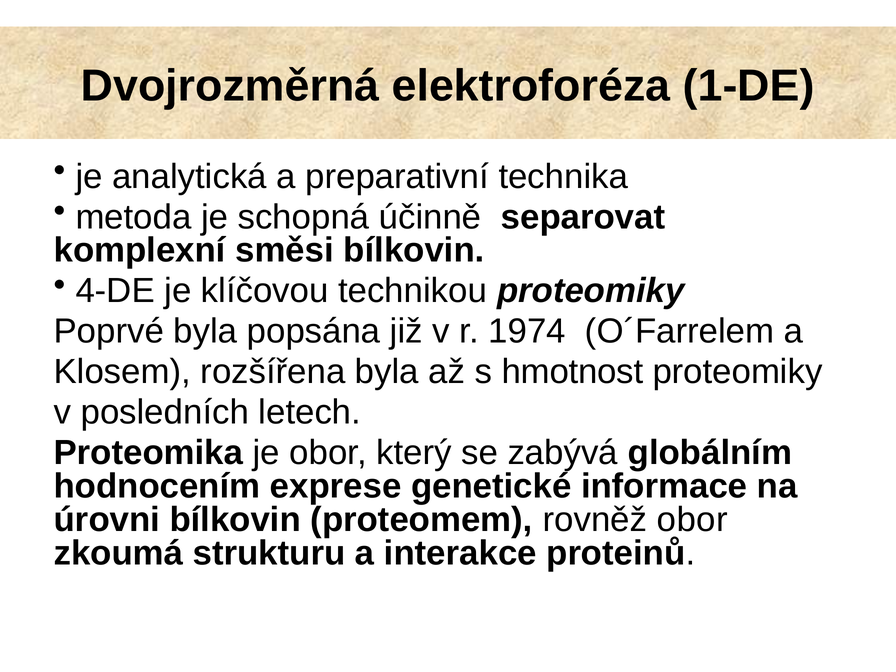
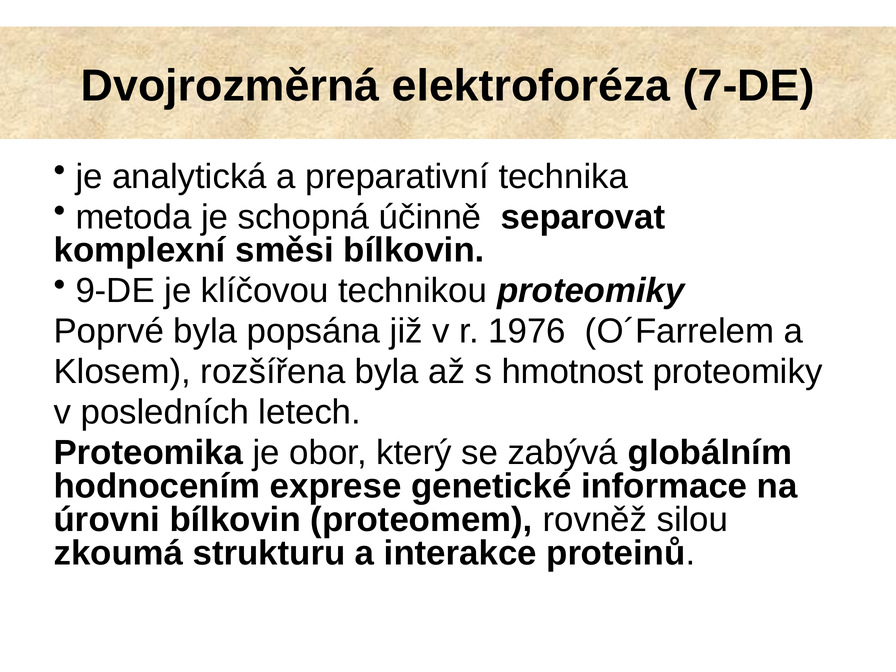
1-DE: 1-DE -> 7-DE
4-DE: 4-DE -> 9-DE
1974: 1974 -> 1976
rovněž obor: obor -> silou
